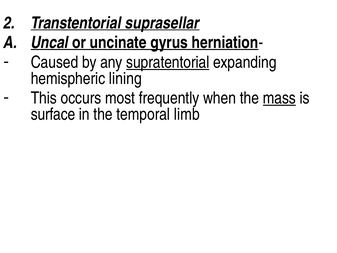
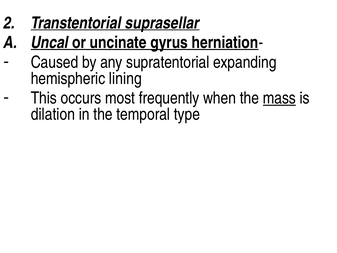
supratentorial underline: present -> none
surface: surface -> dilation
limb: limb -> type
